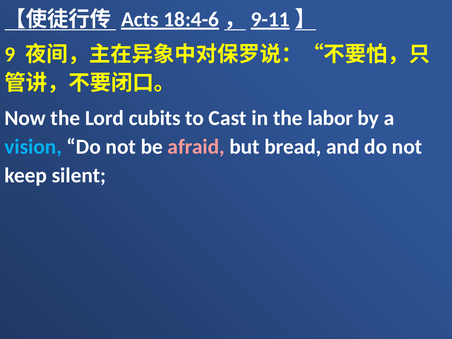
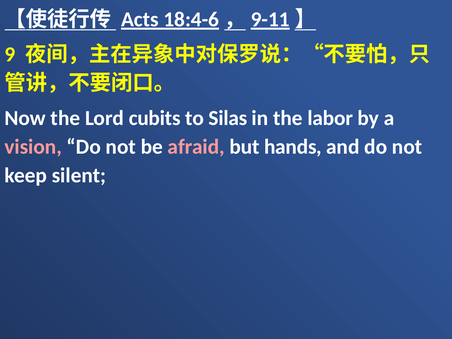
Cast: Cast -> Silas
vision colour: light blue -> pink
bread: bread -> hands
